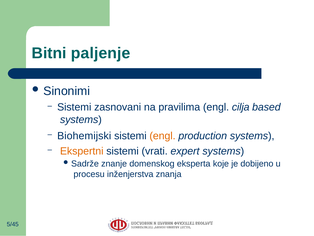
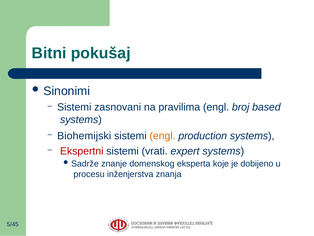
paljenje: paljenje -> pokušaj
cilja: cilja -> broj
Ekspertni colour: orange -> red
